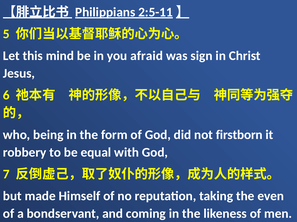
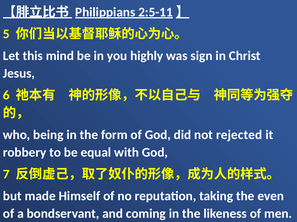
afraid: afraid -> highly
firstborn: firstborn -> rejected
